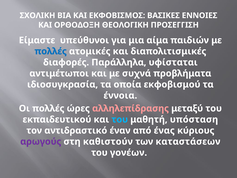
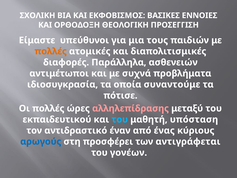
αίμα: αίμα -> τους
πολλές at (51, 51) colour: blue -> orange
υφίσταται: υφίσταται -> ασθενειών
εκφοβισμού: εκφοβισμού -> συναντούμε
έννοια: έννοια -> πότισε
αρωγούς colour: purple -> blue
καθιστούν: καθιστούν -> προσφέρει
καταστάσεων: καταστάσεων -> αντιγράφεται
